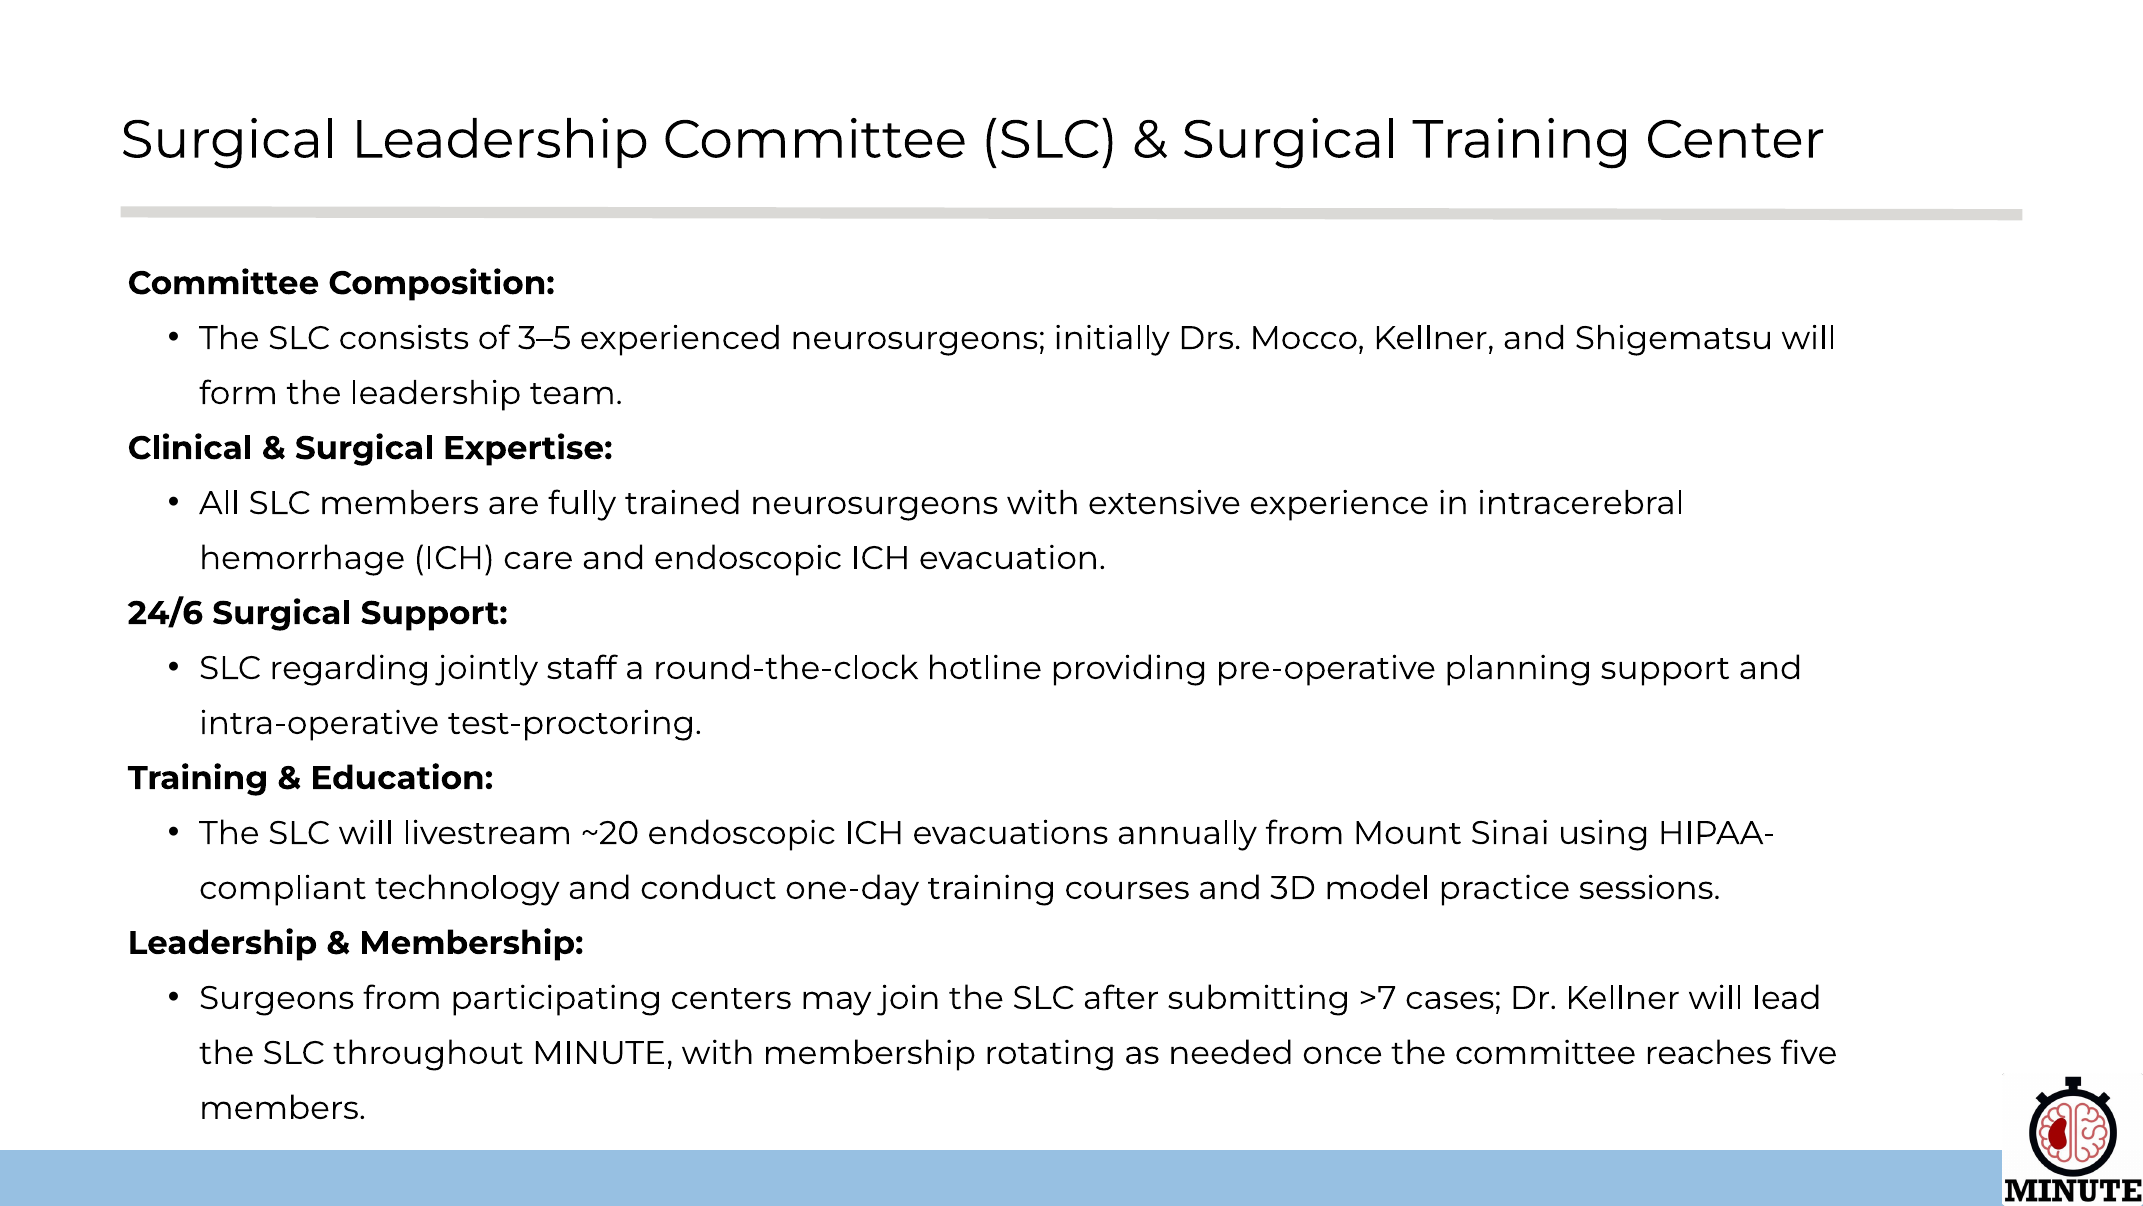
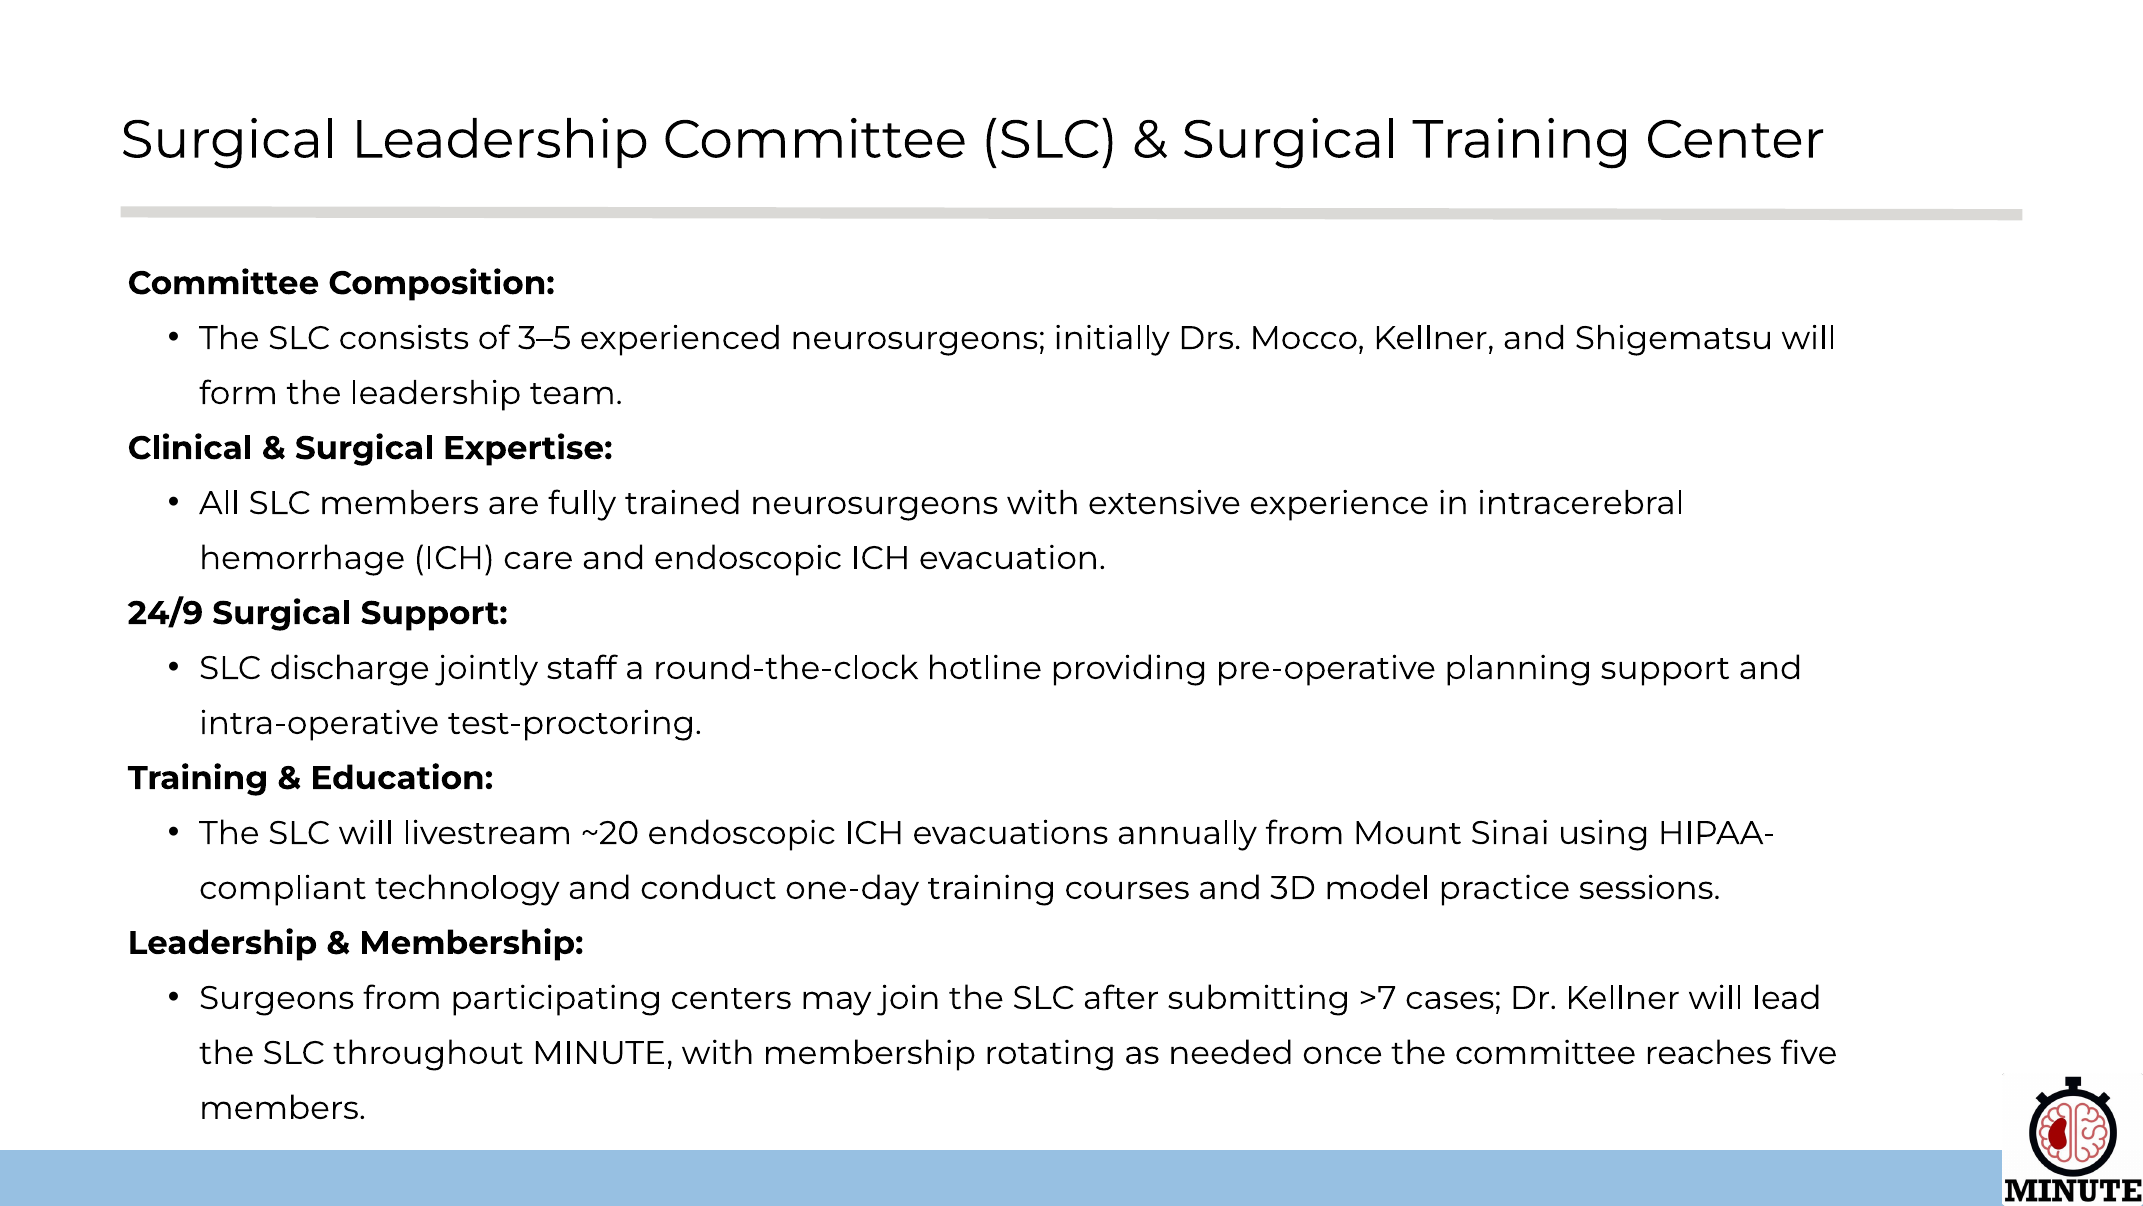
24/6: 24/6 -> 24/9
regarding: regarding -> discharge
